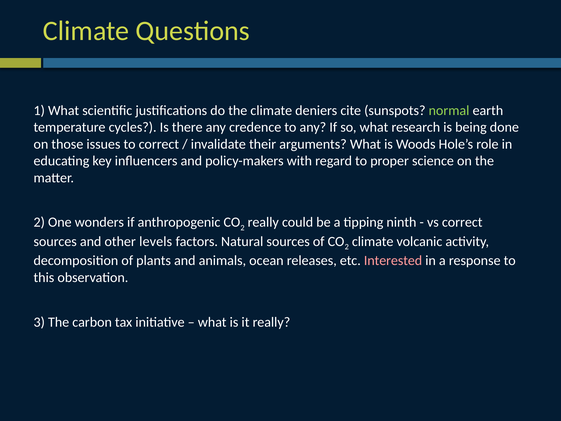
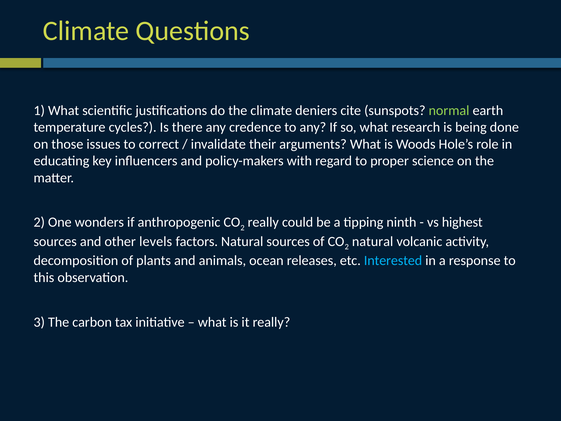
vs correct: correct -> highest
2 climate: climate -> natural
Interested colour: pink -> light blue
